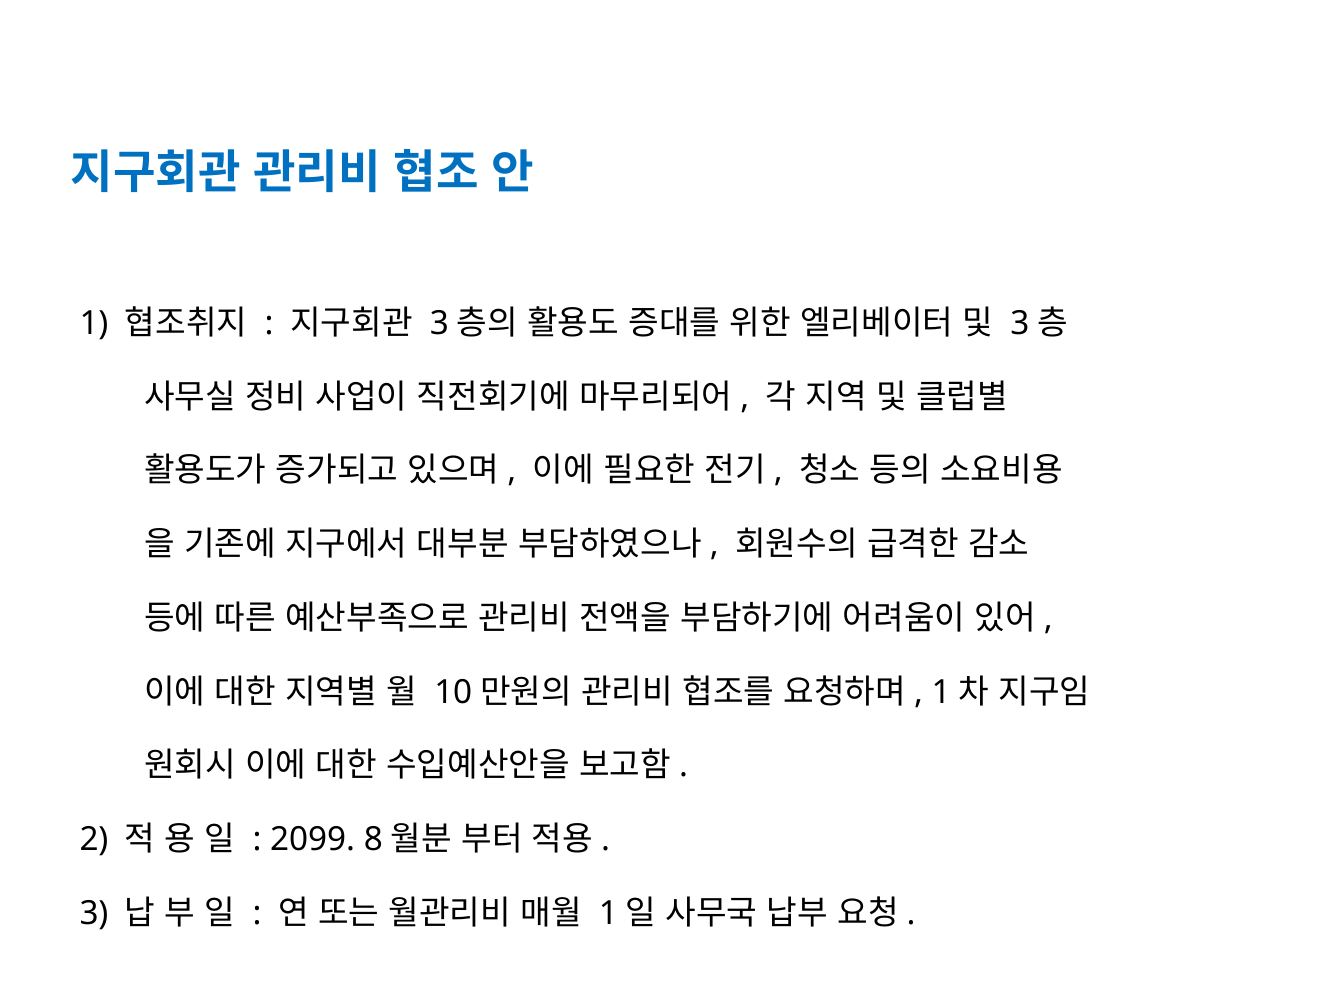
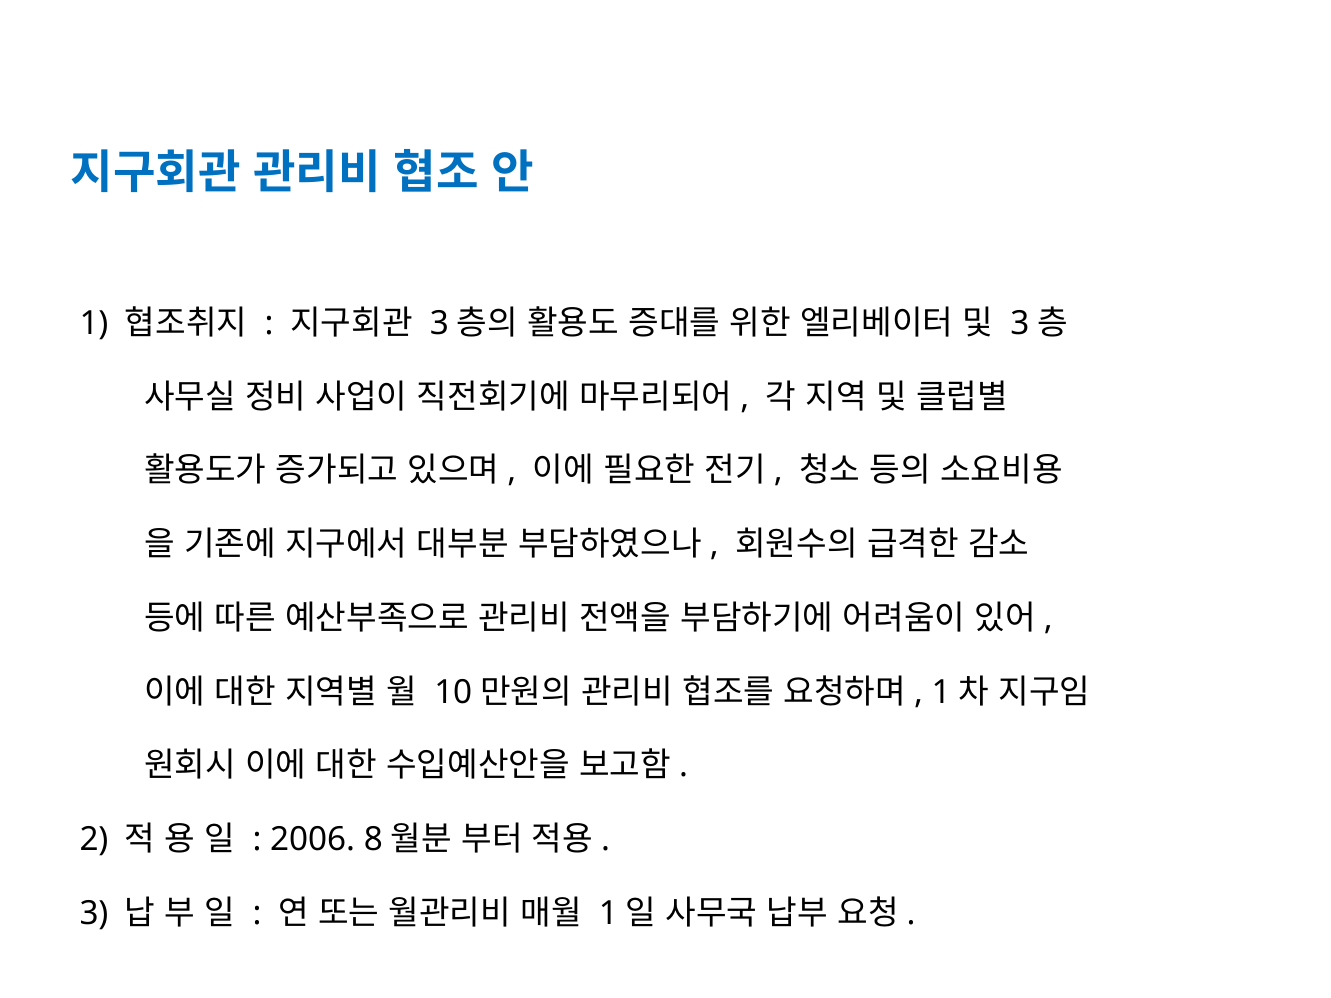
2099: 2099 -> 2006
